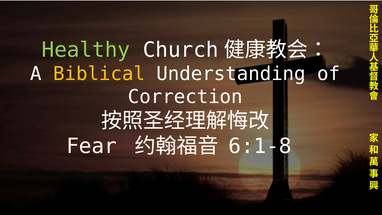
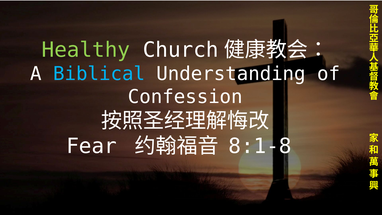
Biblical colour: yellow -> light blue
Correction: Correction -> Confession
6:1-8: 6:1-8 -> 8:1-8
